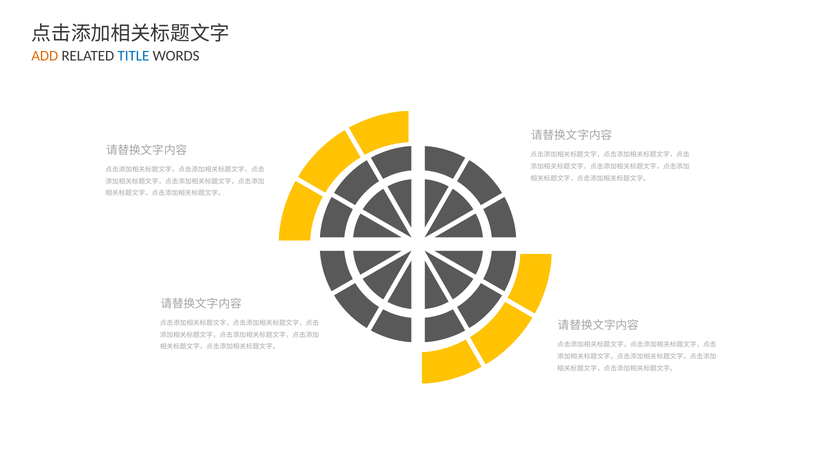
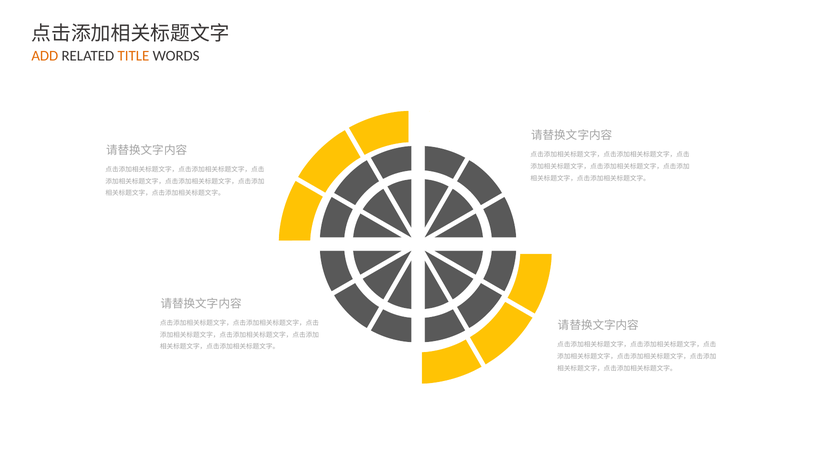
TITLE colour: blue -> orange
